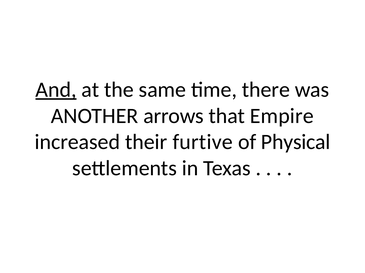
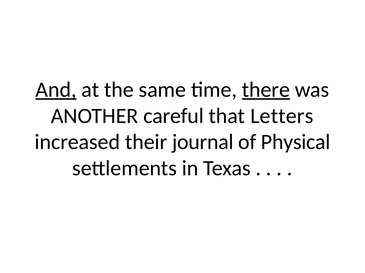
there underline: none -> present
arrows: arrows -> careful
Empire: Empire -> Letters
furtive: furtive -> journal
